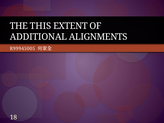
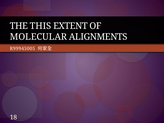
ADDITIONAL: ADDITIONAL -> MOLECULAR
